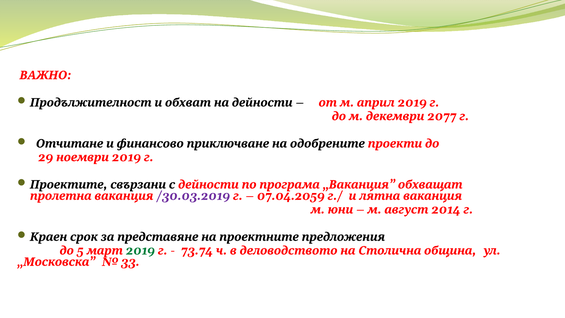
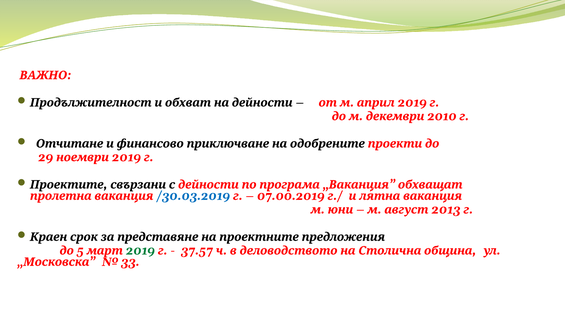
2077: 2077 -> 2010
/30.03.2019 colour: purple -> blue
07.04.2059: 07.04.2059 -> 07.00.2019
2014: 2014 -> 2013
73.74: 73.74 -> 37.57
